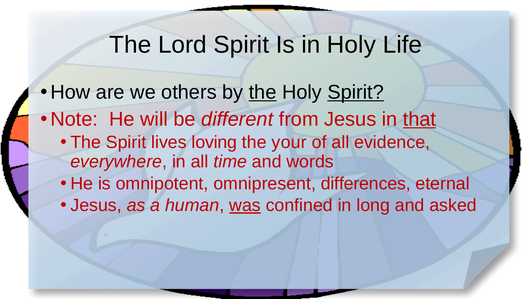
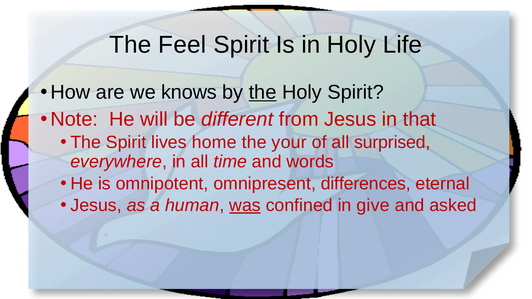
Lord: Lord -> Feel
others: others -> knows
Spirit at (356, 92) underline: present -> none
that underline: present -> none
loving: loving -> home
evidence: evidence -> surprised
long: long -> give
